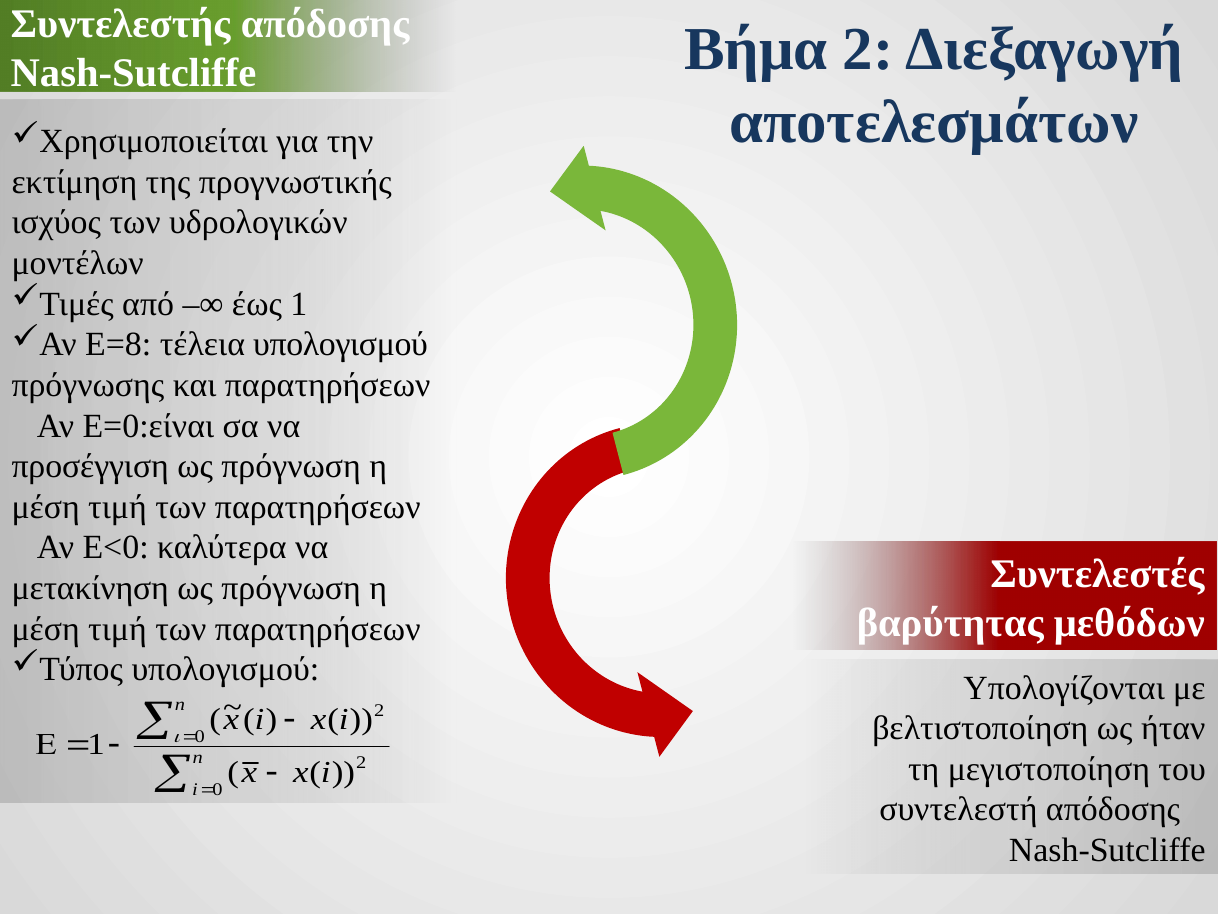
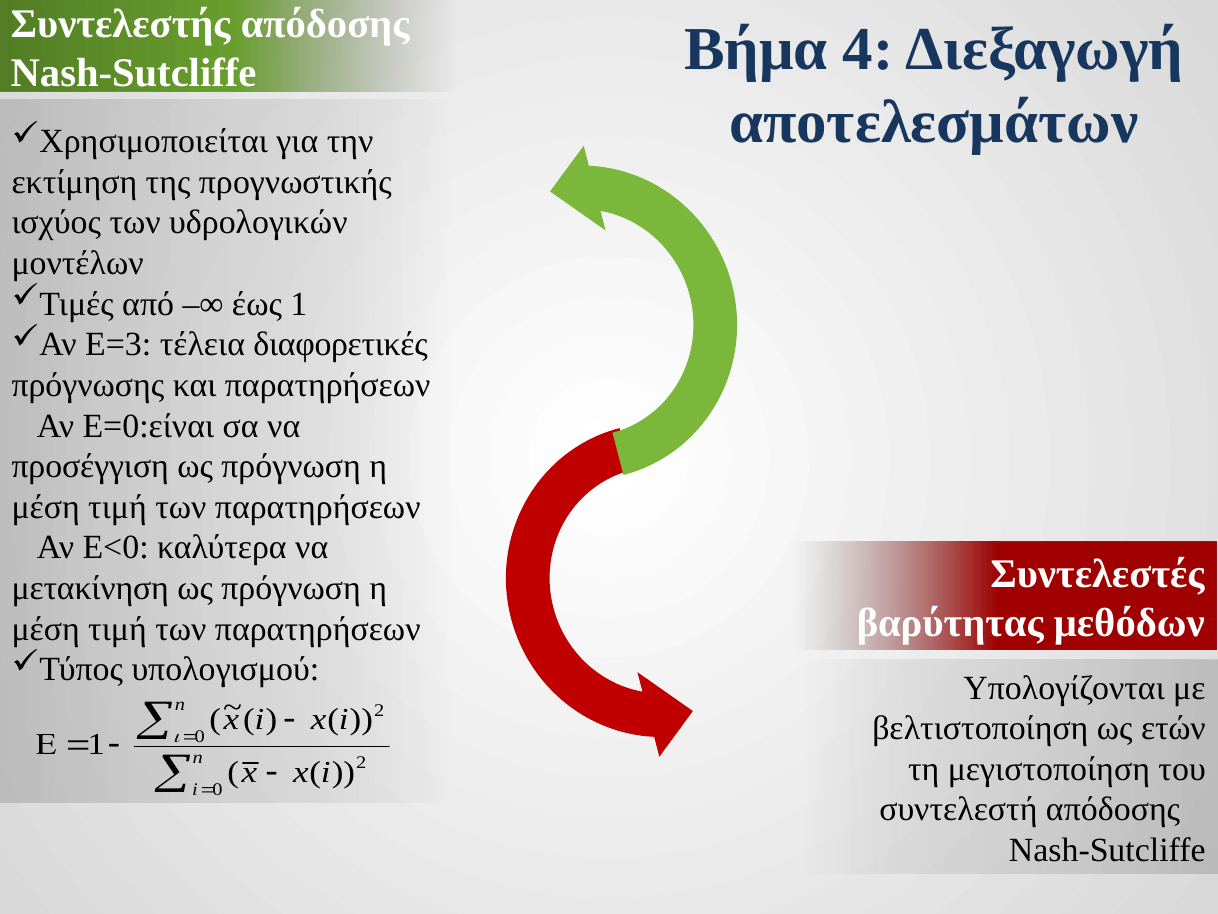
Βήμα 2: 2 -> 4
Ε=8: Ε=8 -> Ε=3
τέλεια υπολογισμού: υπολογισμού -> διαφορετικές
ήταν: ήταν -> ετών
